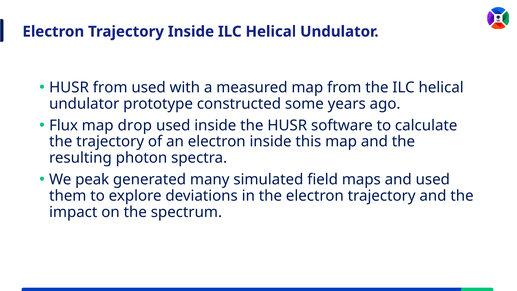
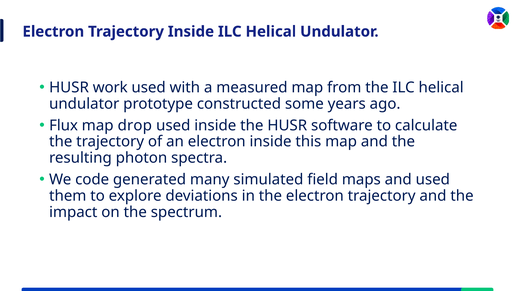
HUSR from: from -> work
peak: peak -> code
